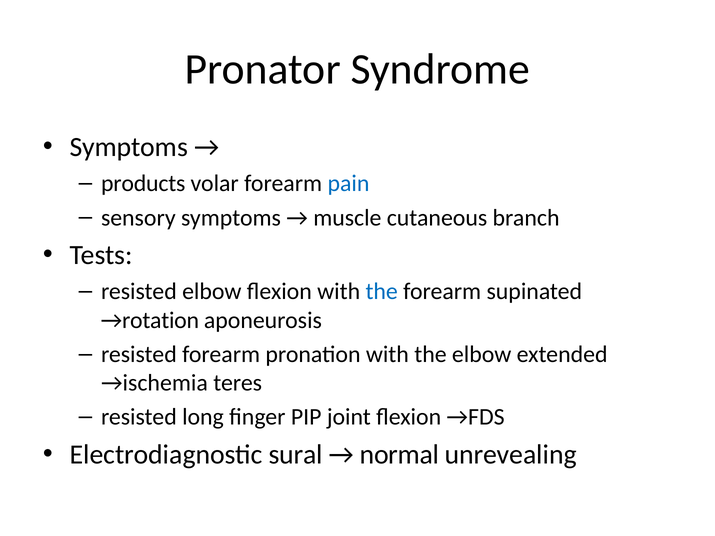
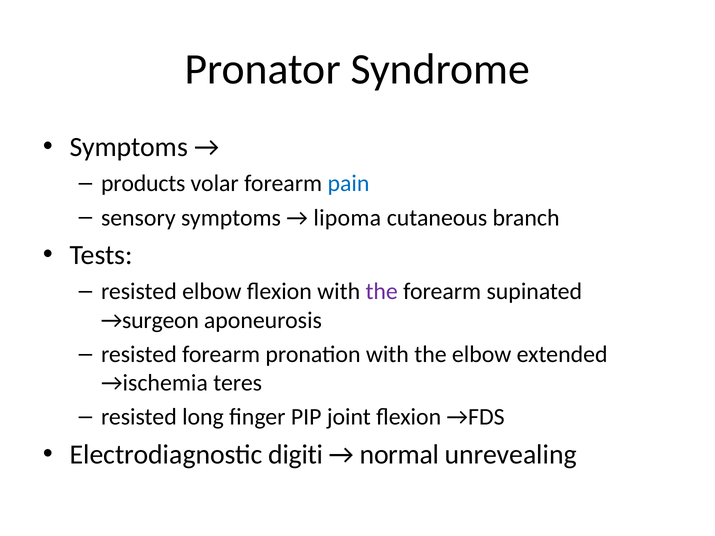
muscle: muscle -> lipoma
the at (382, 292) colour: blue -> purple
→rotation: →rotation -> →surgeon
sural: sural -> digiti
